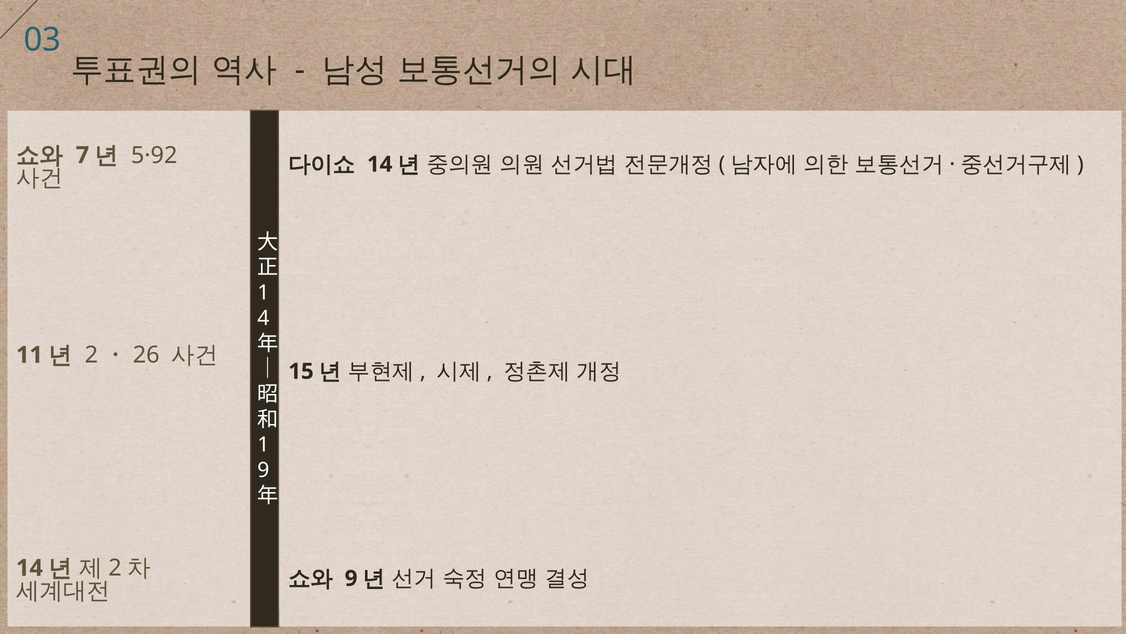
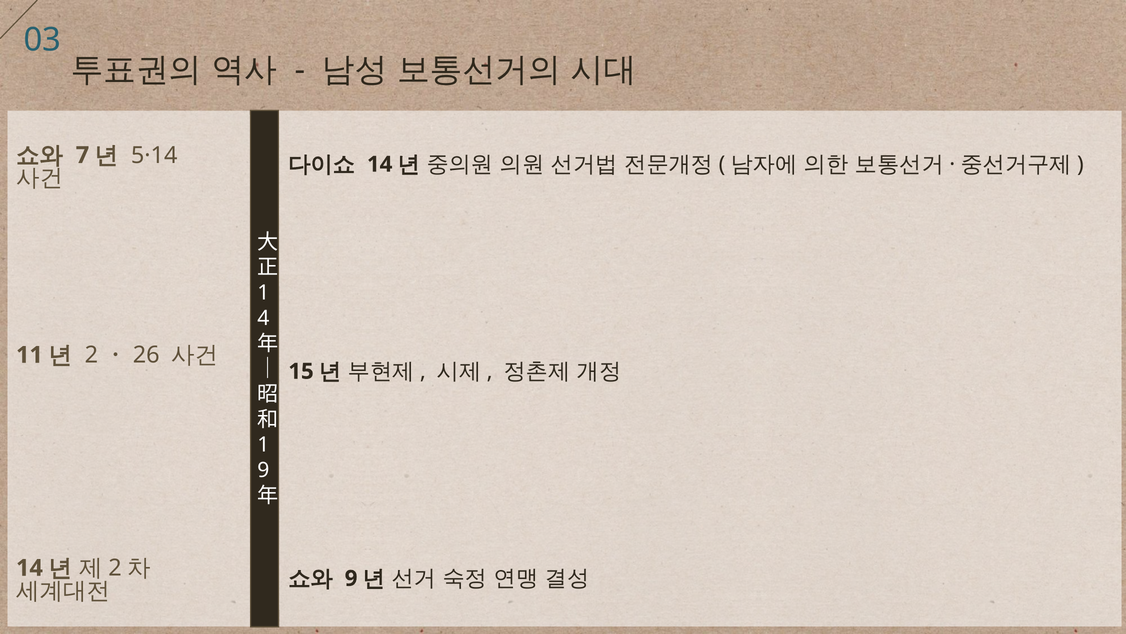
5·92: 5·92 -> 5·14
